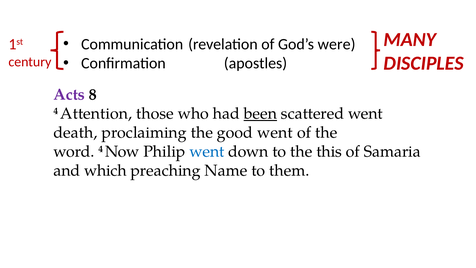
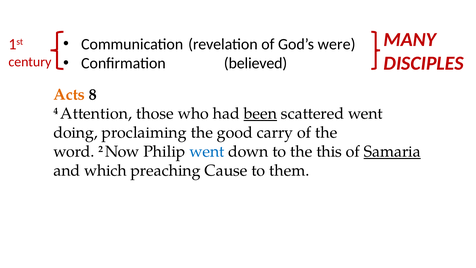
apostles: apostles -> believed
Acts colour: purple -> orange
death: death -> doing
good went: went -> carry
word 4: 4 -> 2
Samaria underline: none -> present
Name: Name -> Cause
